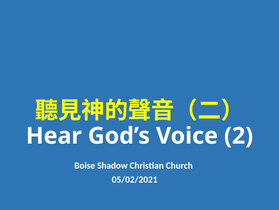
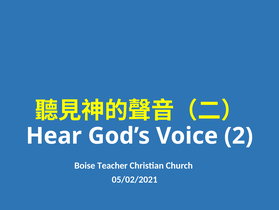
Shadow: Shadow -> Teacher
